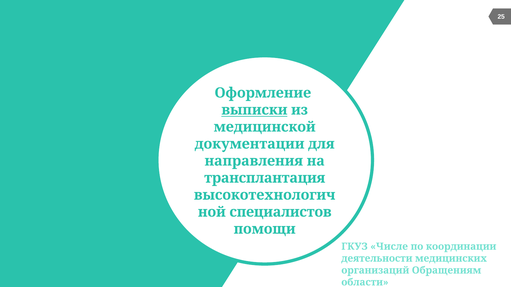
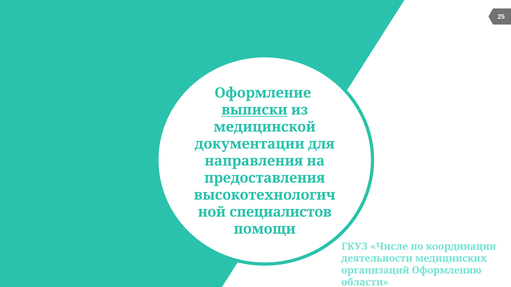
трансплантация: трансплантация -> предоставления
Обращениям: Обращениям -> Оформлению
